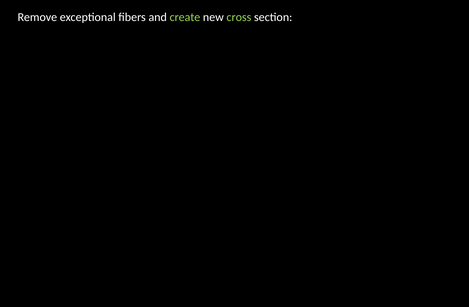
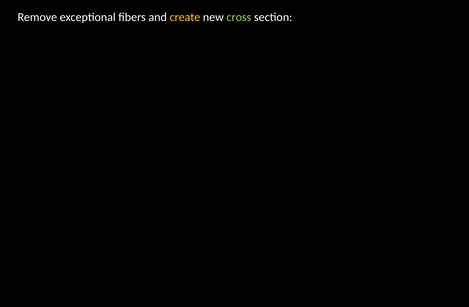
create colour: light green -> yellow
